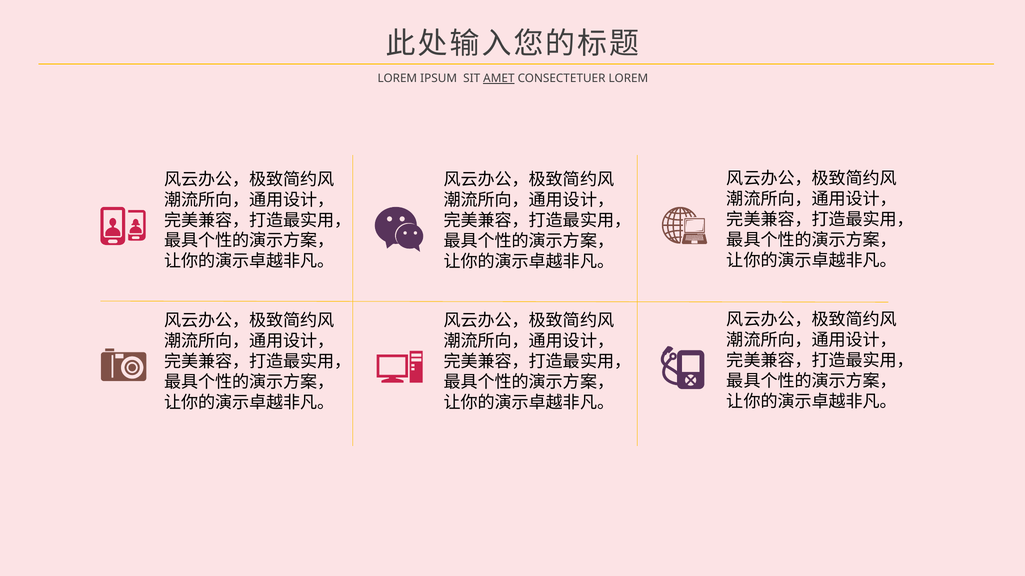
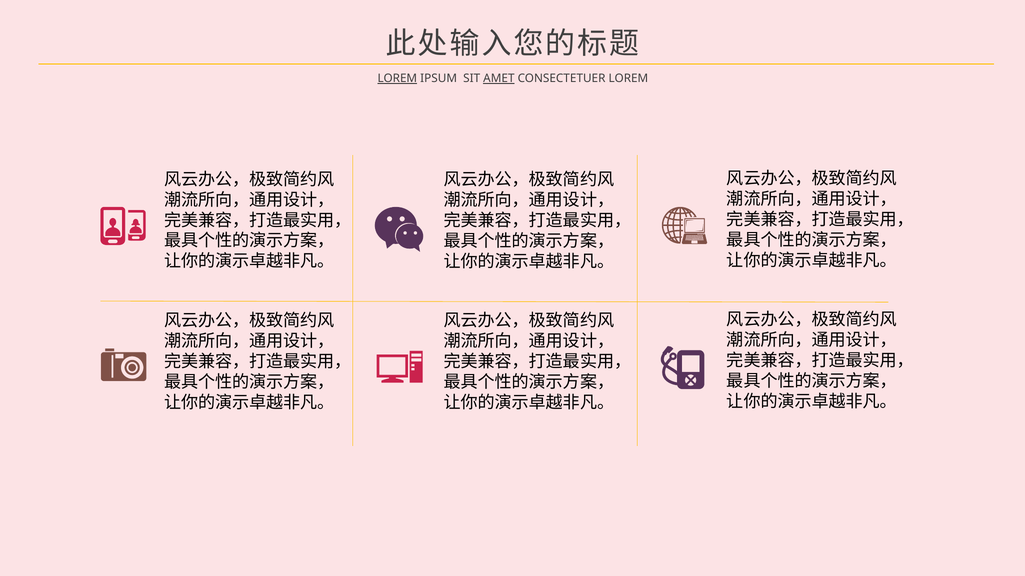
LOREM at (397, 79) underline: none -> present
